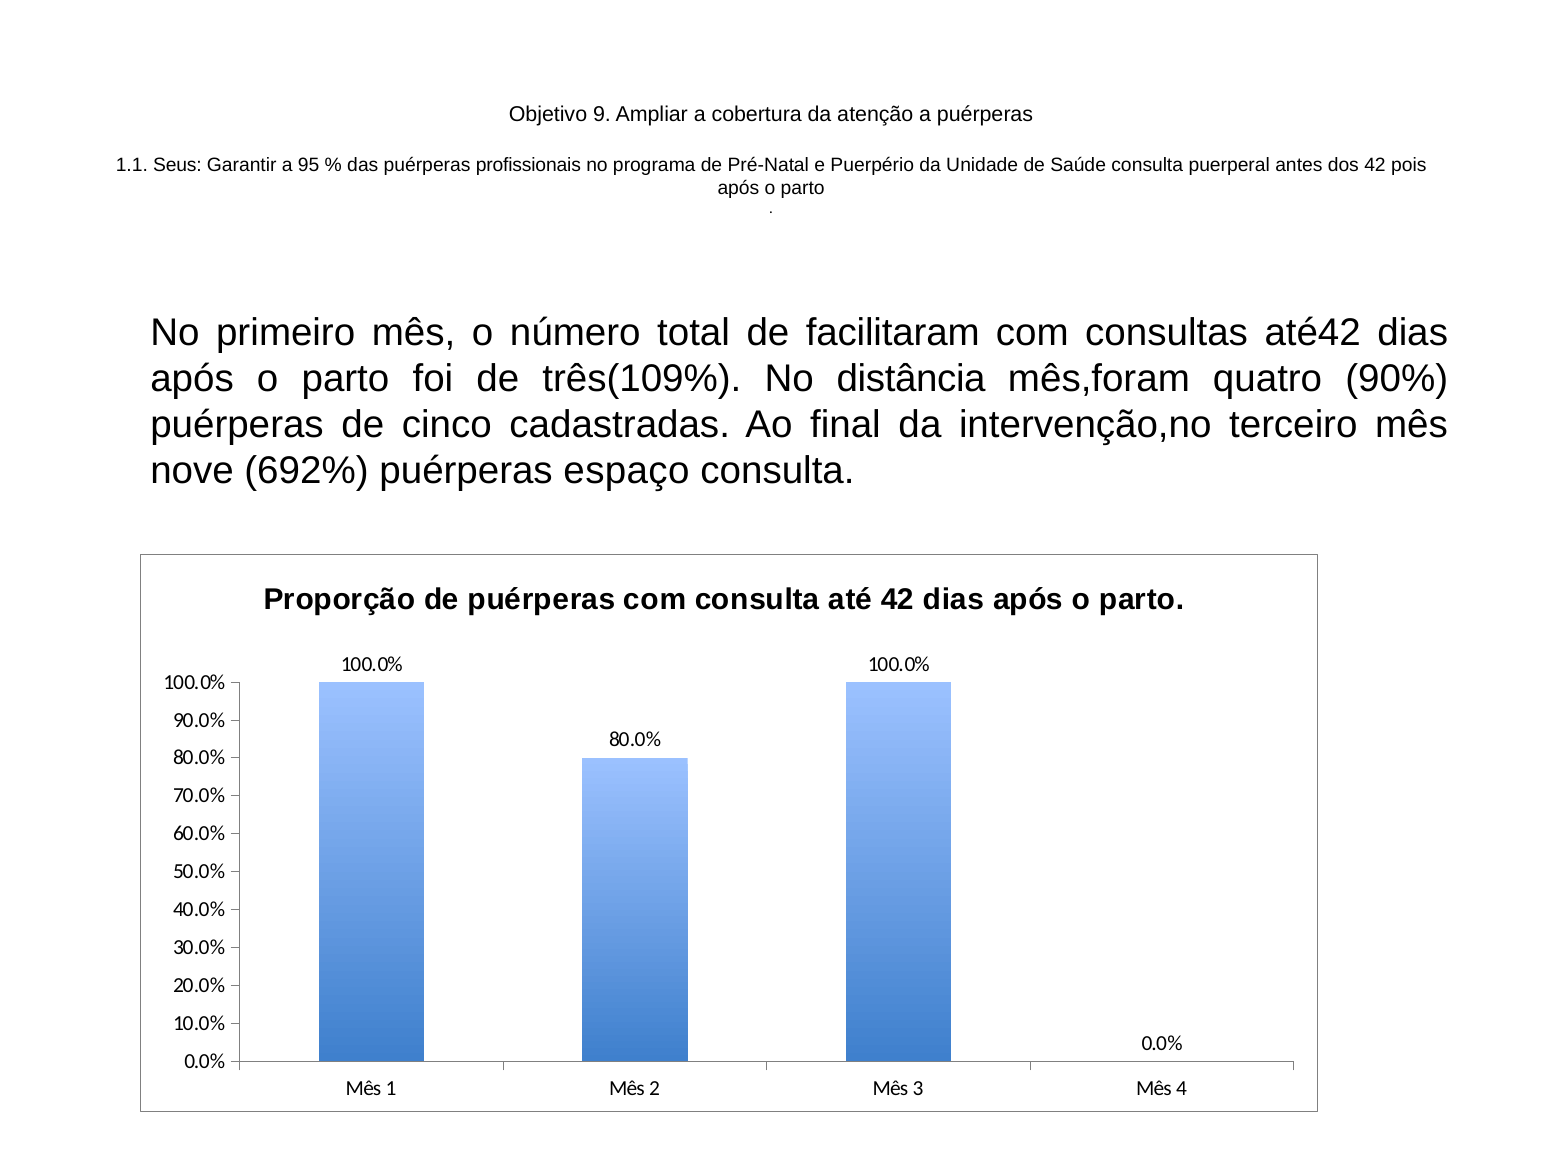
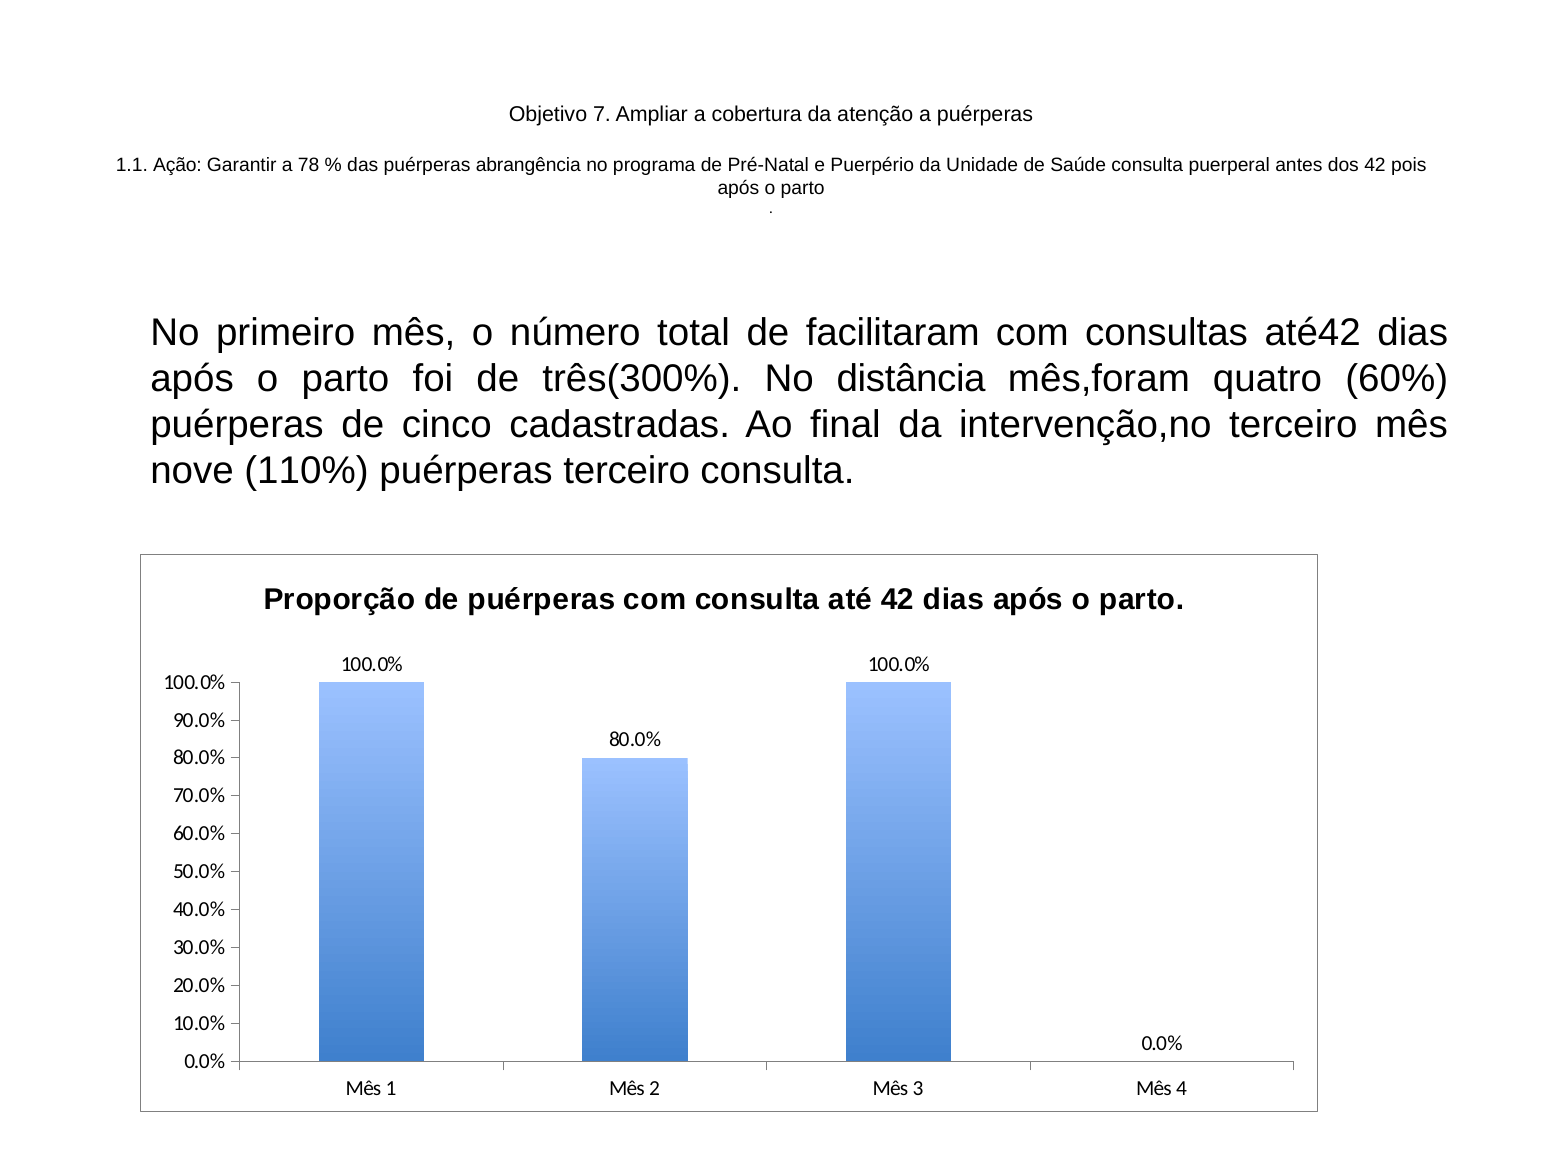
9: 9 -> 7
Seus: Seus -> Ação
95: 95 -> 78
profissionais: profissionais -> abrangência
três(109%: três(109% -> três(300%
90%: 90% -> 60%
692%: 692% -> 110%
puérperas espaço: espaço -> terceiro
